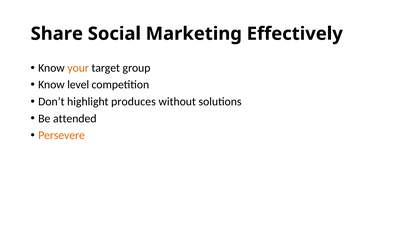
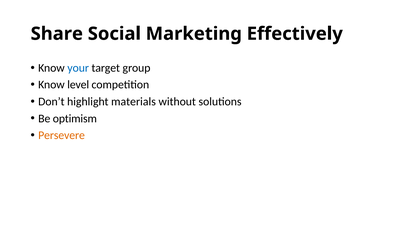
your colour: orange -> blue
produces: produces -> materials
attended: attended -> optimism
